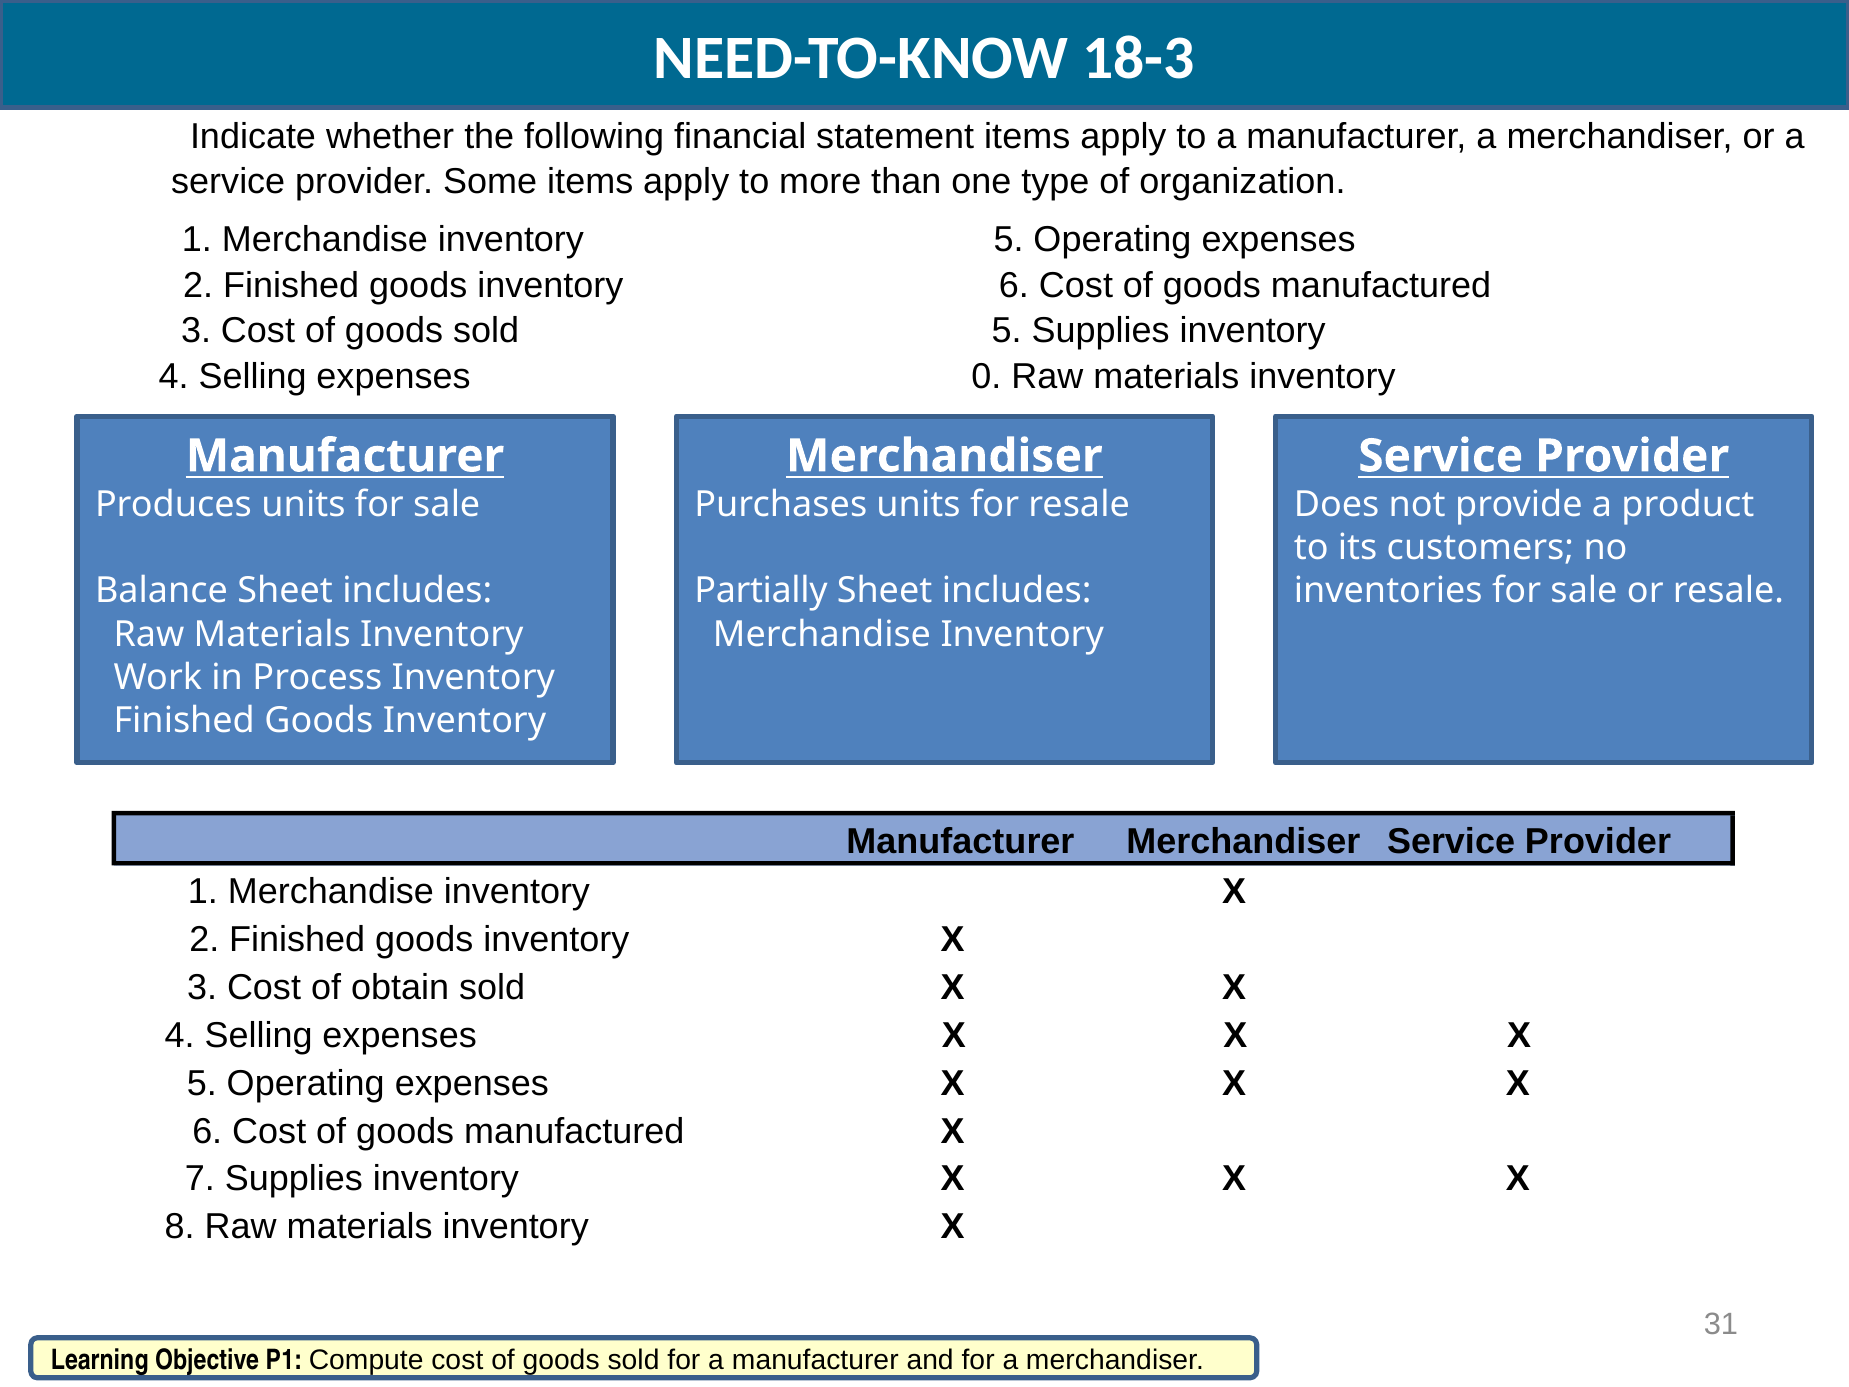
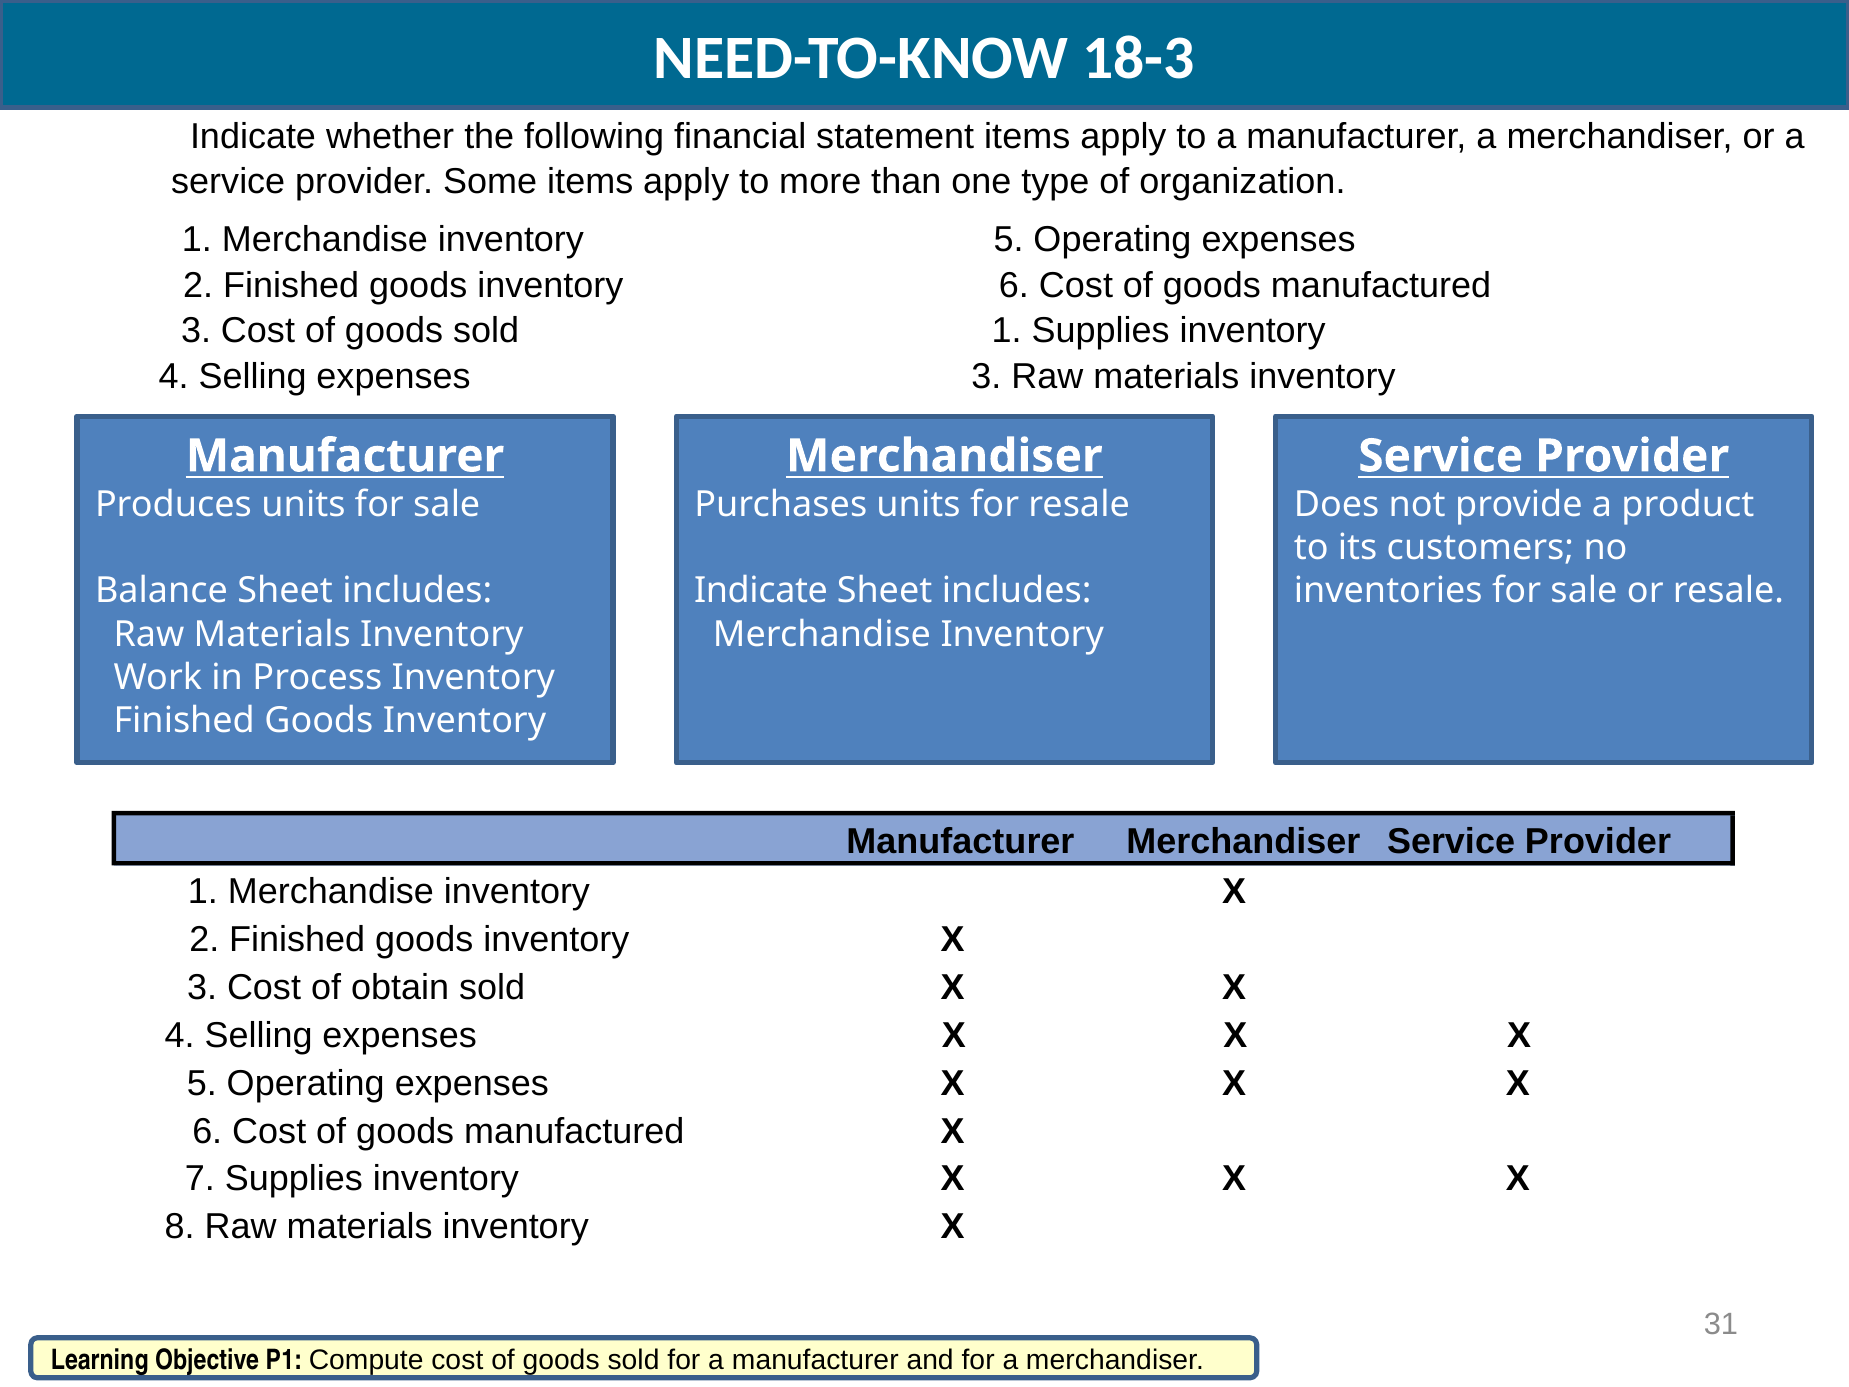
sold 5: 5 -> 1
expenses 0: 0 -> 3
Partially at (761, 591): Partially -> Indicate
